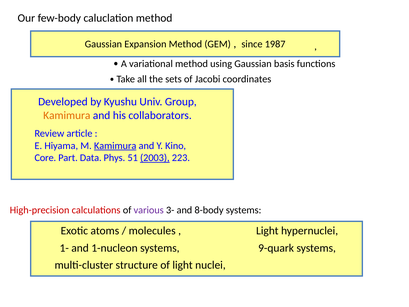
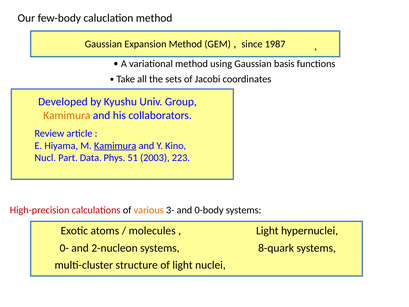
Core: Core -> Nucl
2003 underline: present -> none
various colour: purple -> orange
8-body: 8-body -> 0-body
1-: 1- -> 0-
1-nucleon: 1-nucleon -> 2-nucleon
9-quark: 9-quark -> 8-quark
